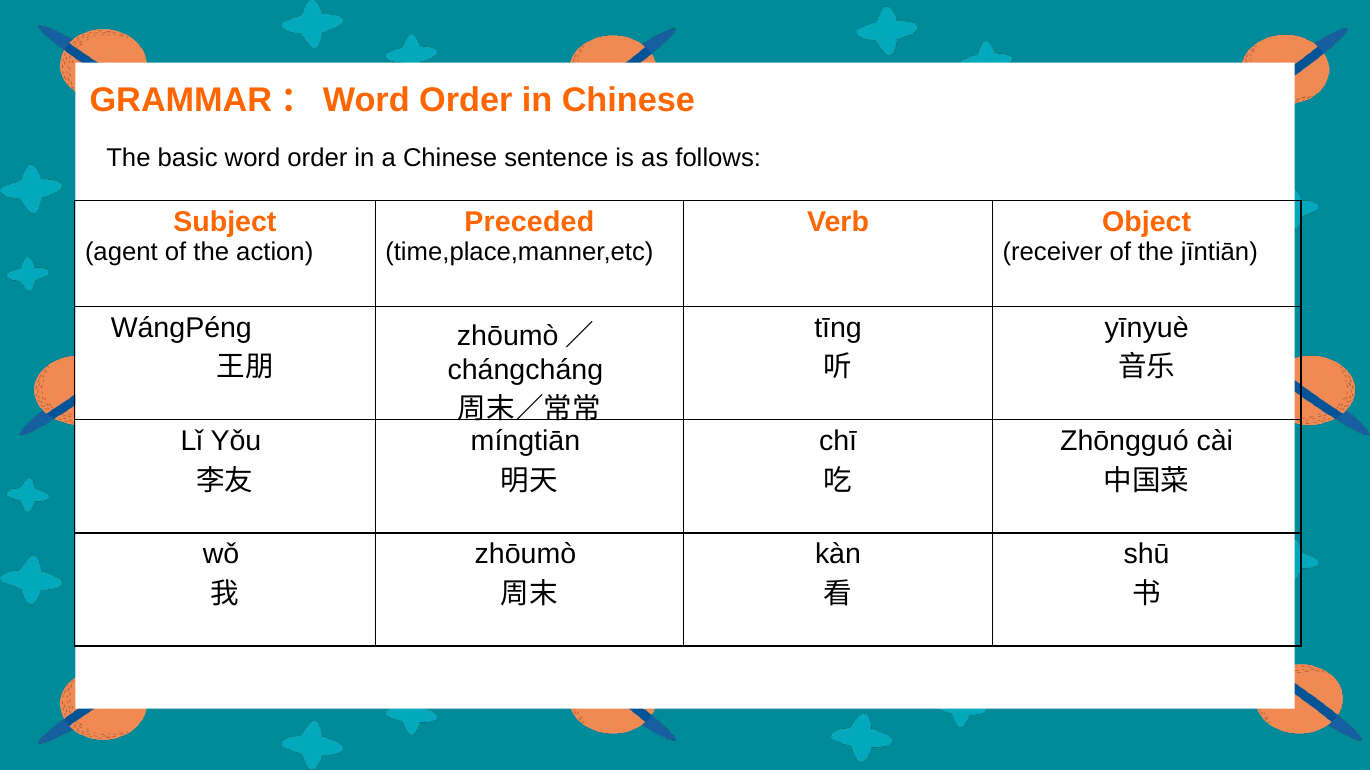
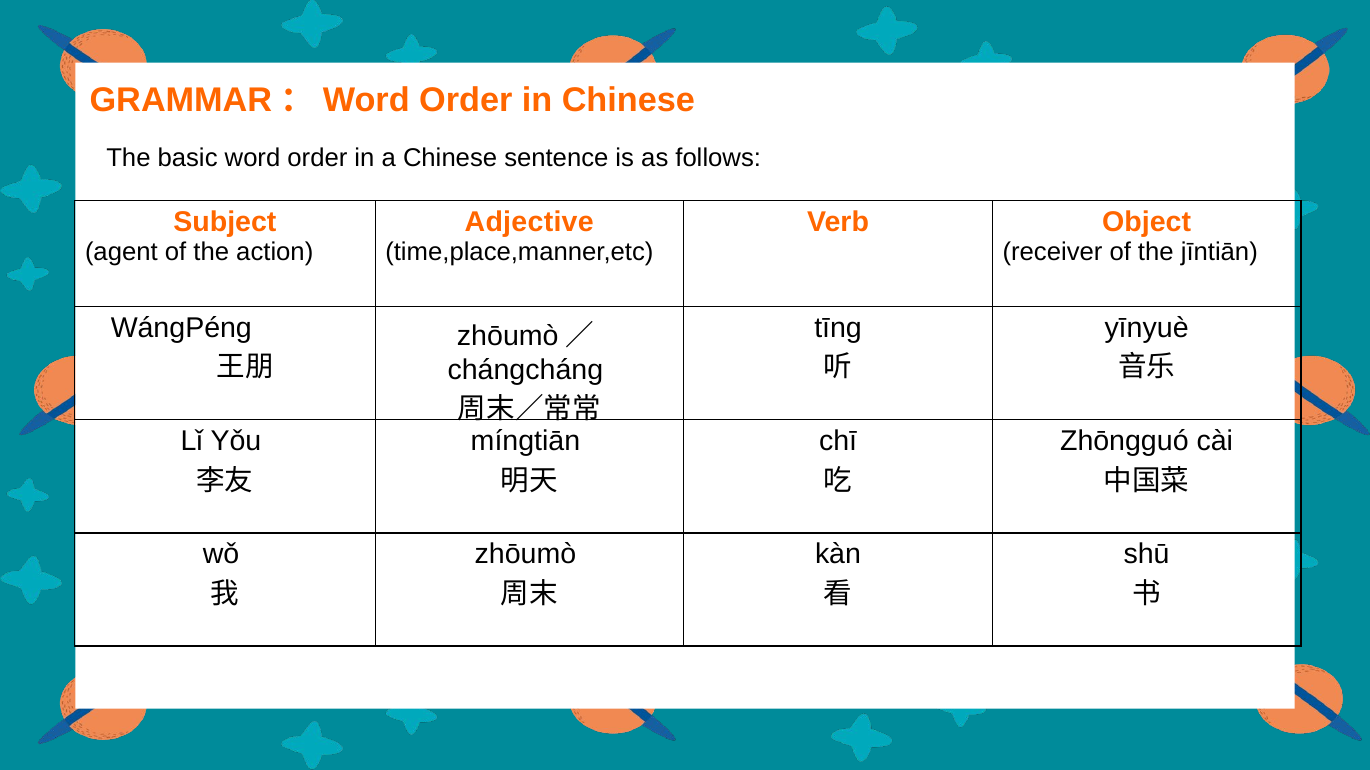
Preceded: Preceded -> Adjective
